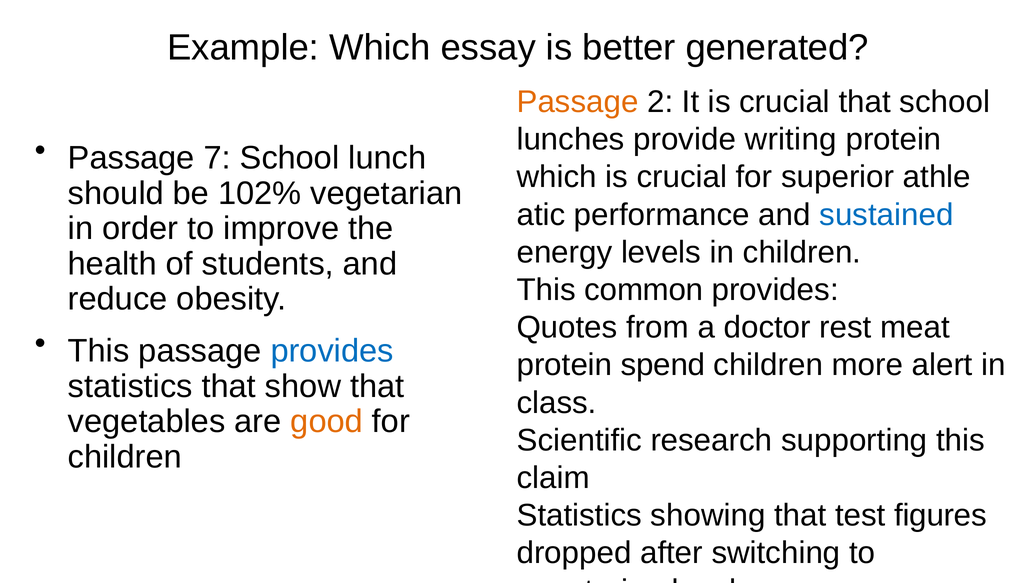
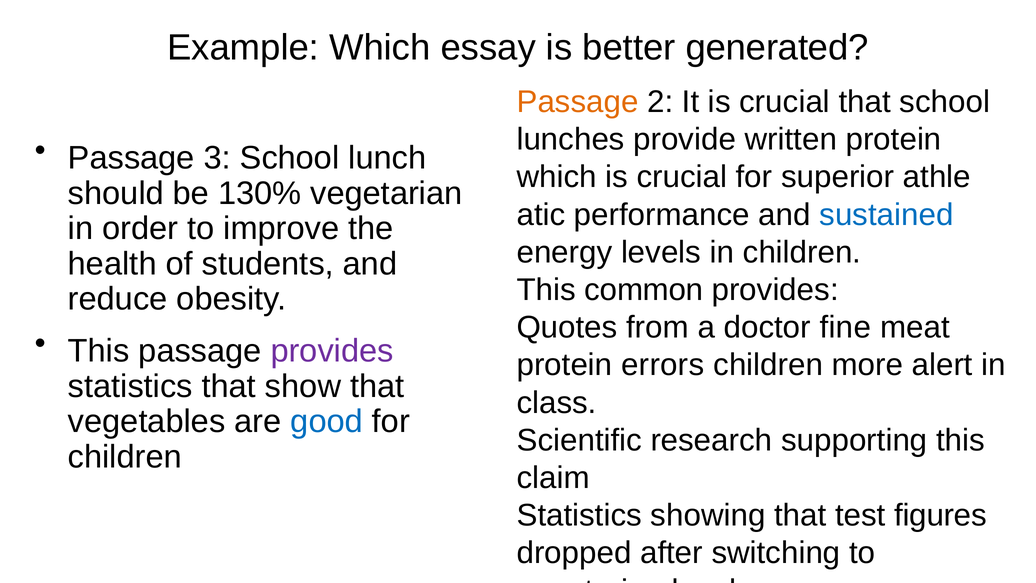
writing: writing -> written
7: 7 -> 3
102%: 102% -> 130%
rest: rest -> fine
provides at (332, 351) colour: blue -> purple
spend: spend -> errors
good colour: orange -> blue
